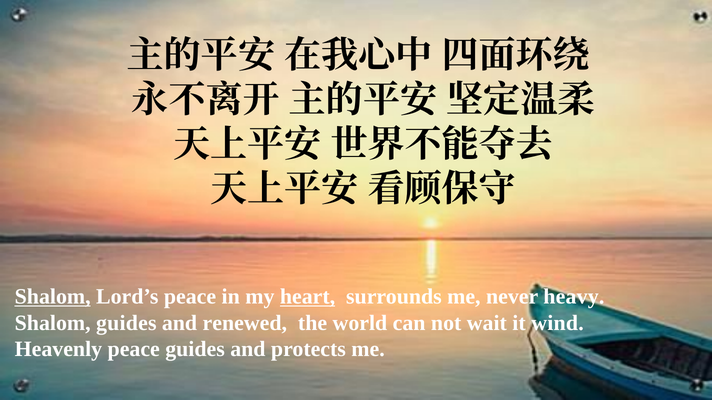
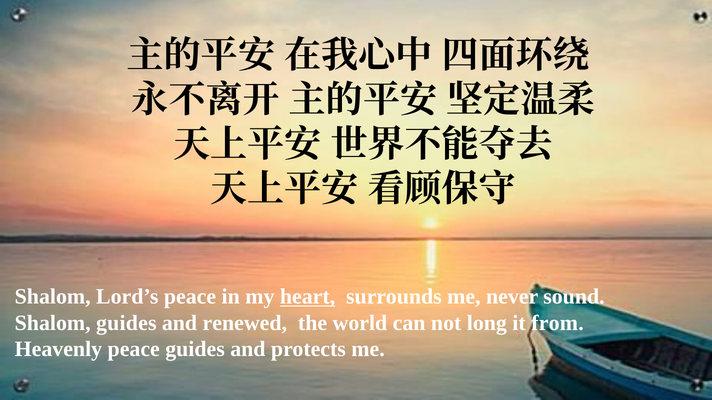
Shalom at (53, 297) underline: present -> none
heavy: heavy -> sound
wait: wait -> long
wind: wind -> from
